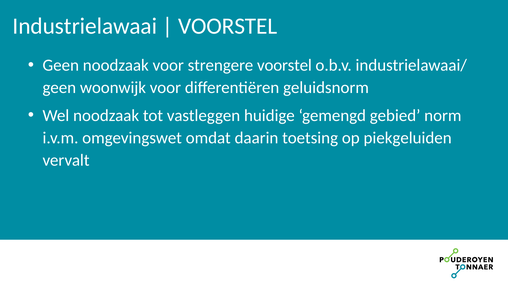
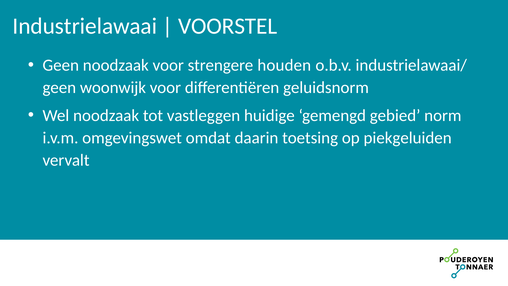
strengere voorstel: voorstel -> houden
